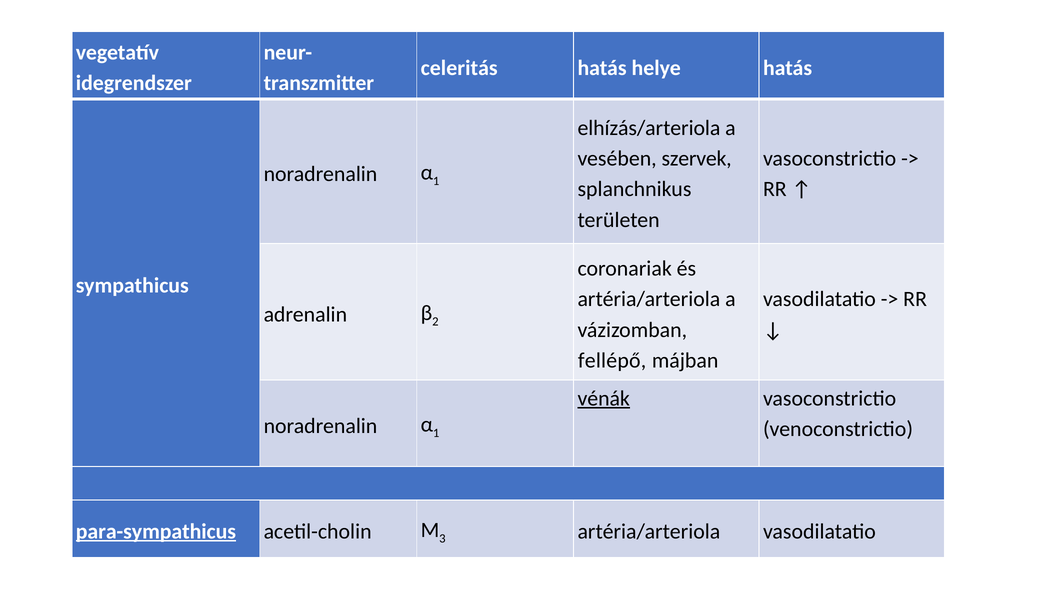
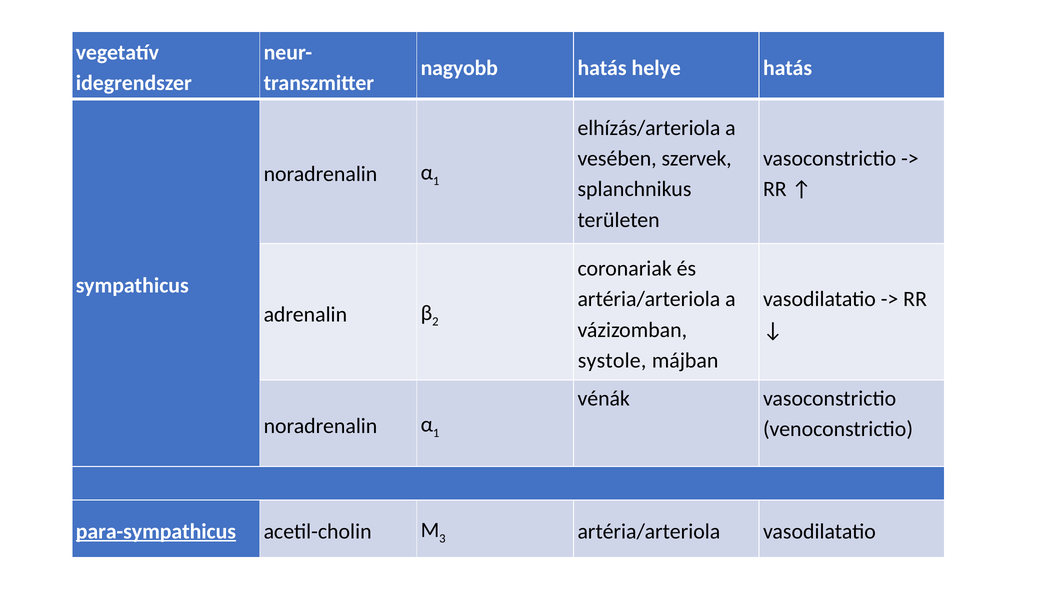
celeritás: celeritás -> nagyobb
fellépő: fellépő -> systole
vénák underline: present -> none
